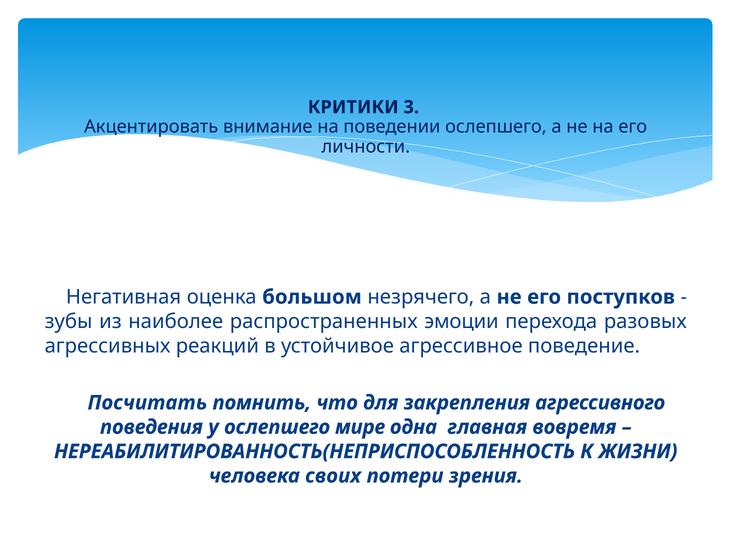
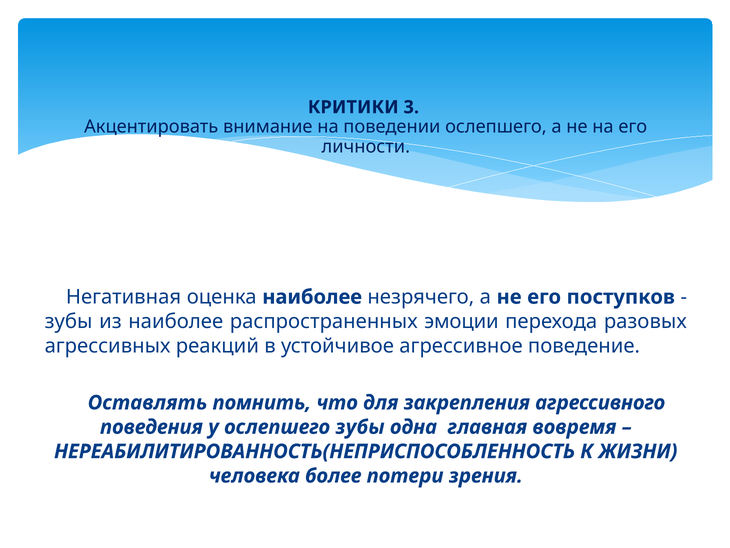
оценка большом: большом -> наиболее
Посчитать: Посчитать -> Оставлять
ослепшего мире: мире -> зубы
своих: своих -> более
